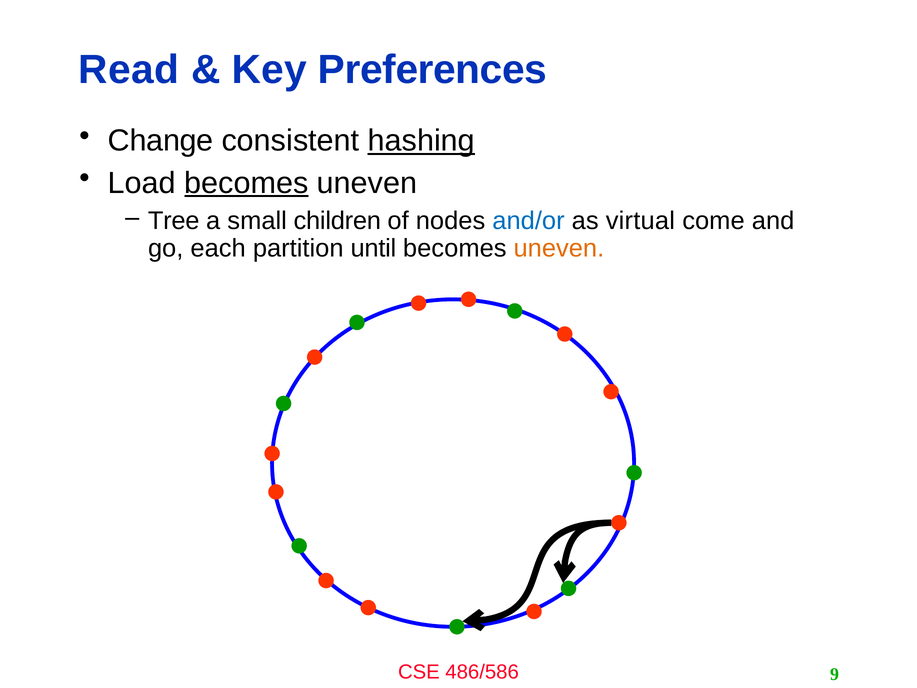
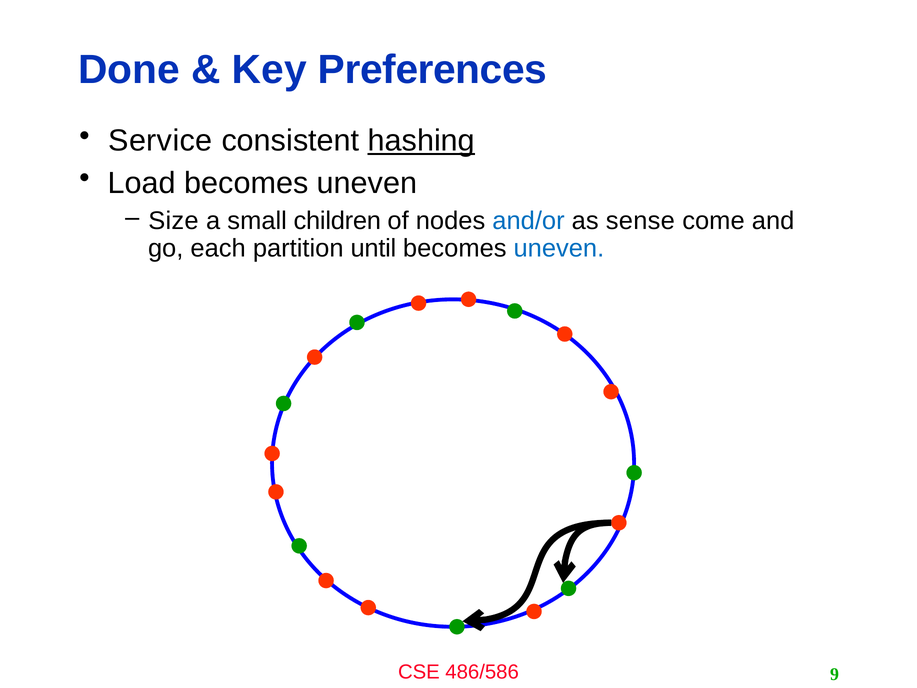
Read: Read -> Done
Change: Change -> Service
becomes at (246, 183) underline: present -> none
Tree: Tree -> Size
virtual: virtual -> sense
uneven at (559, 248) colour: orange -> blue
